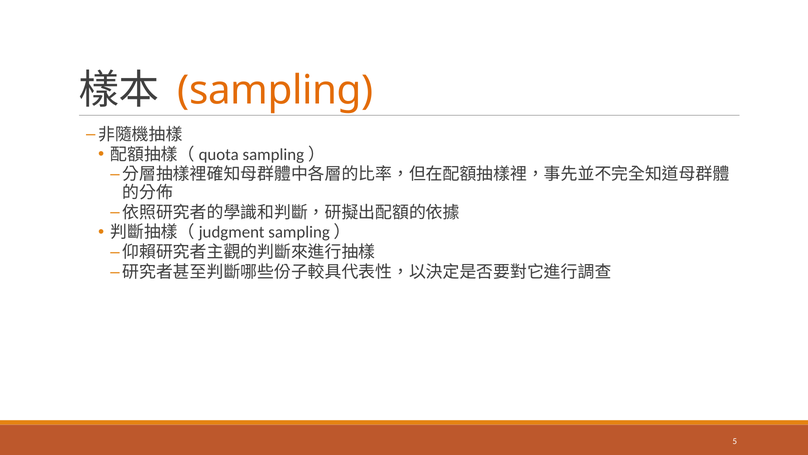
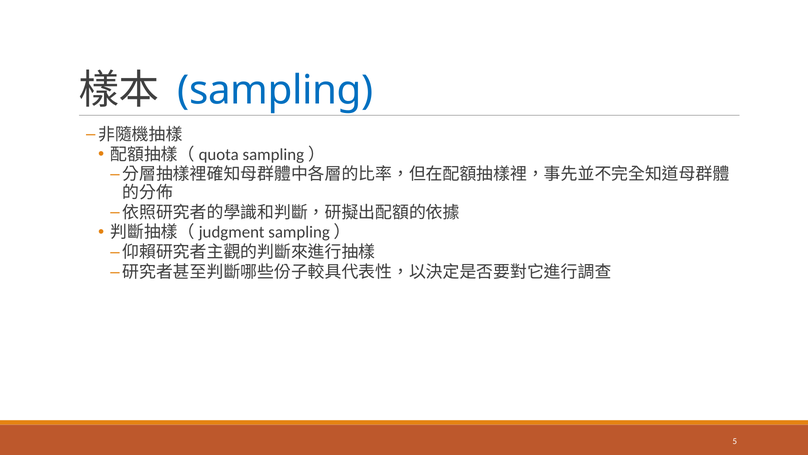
sampling colour: orange -> blue
